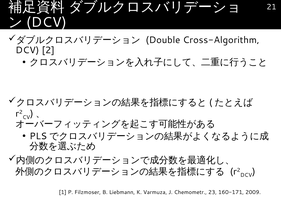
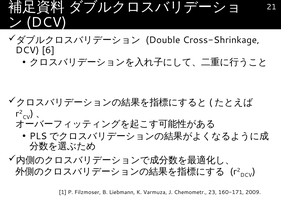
Cross-Algorithm: Cross-Algorithm -> Cross-Shrinkage
2: 2 -> 6
